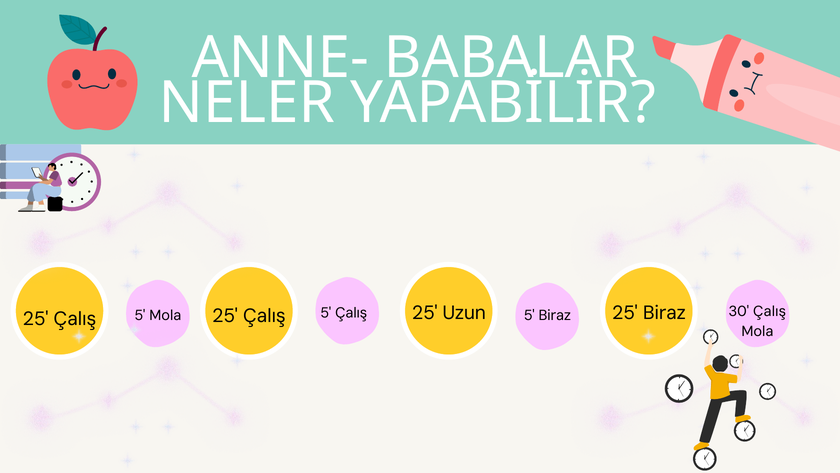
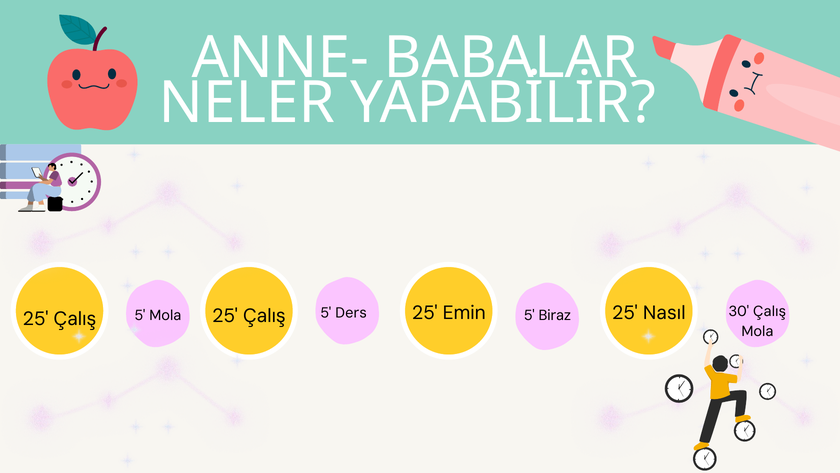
Uzun: Uzun -> Emin
25 Biraz: Biraz -> Nasıl
5 Çalış: Çalış -> Ders
